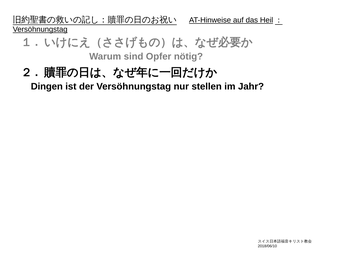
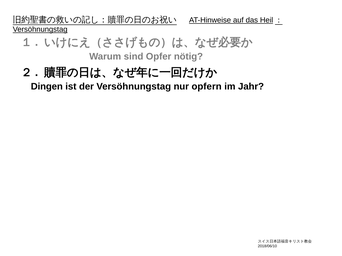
stellen: stellen -> opfern
